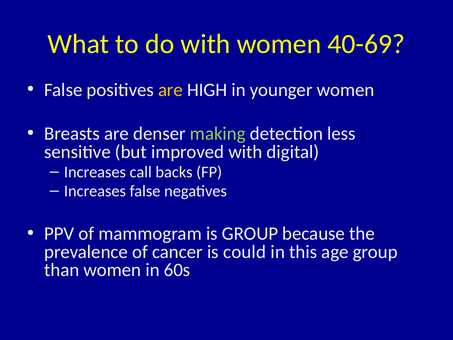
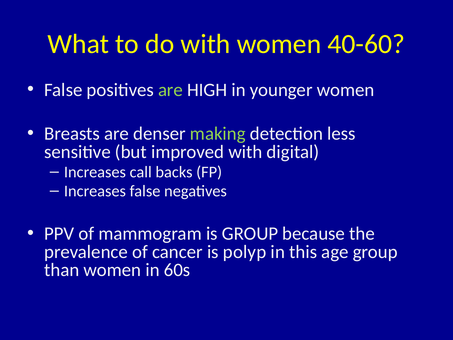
40-69: 40-69 -> 40-60
are at (170, 90) colour: yellow -> light green
could: could -> polyp
